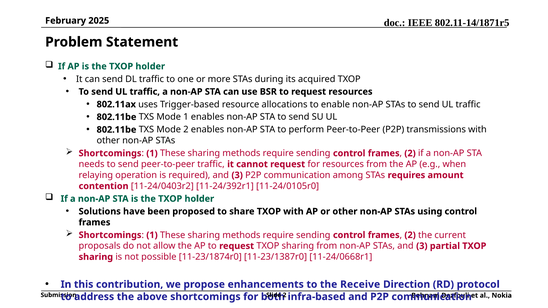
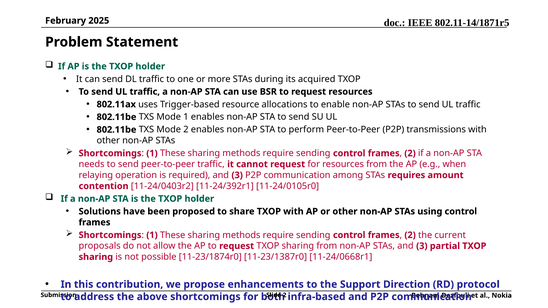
Receive: Receive -> Support
